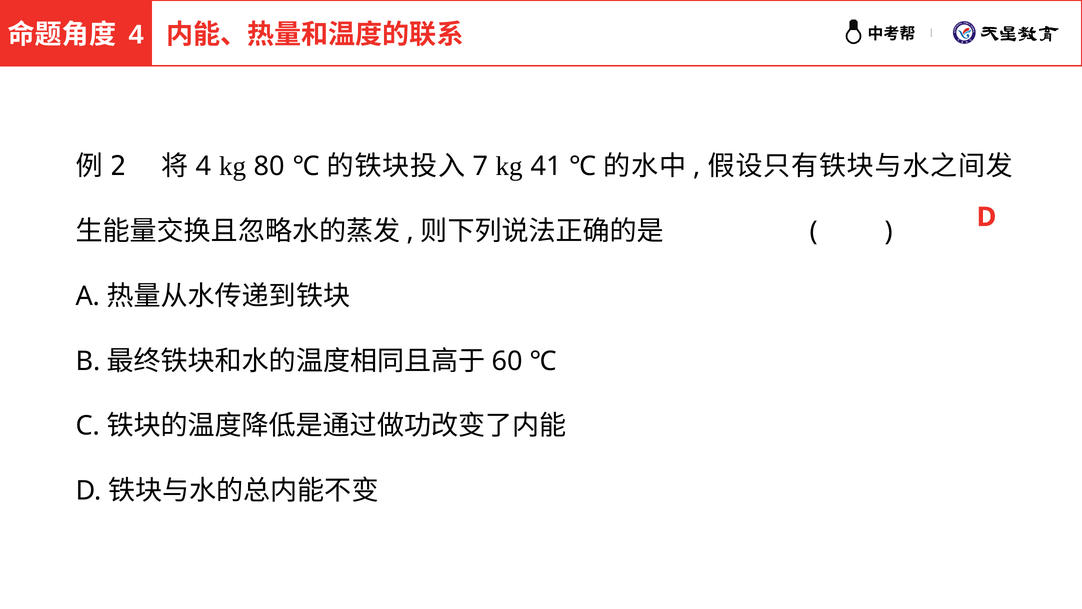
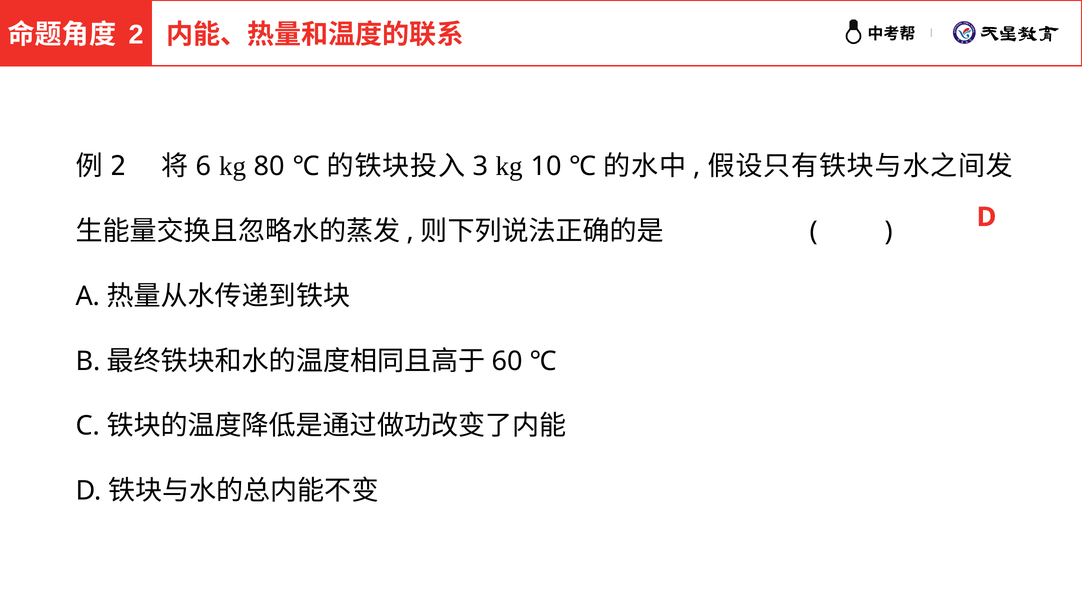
4 at (136, 35): 4 -> 2
4 at (204, 166): 4 -> 6
7: 7 -> 3
41: 41 -> 10
